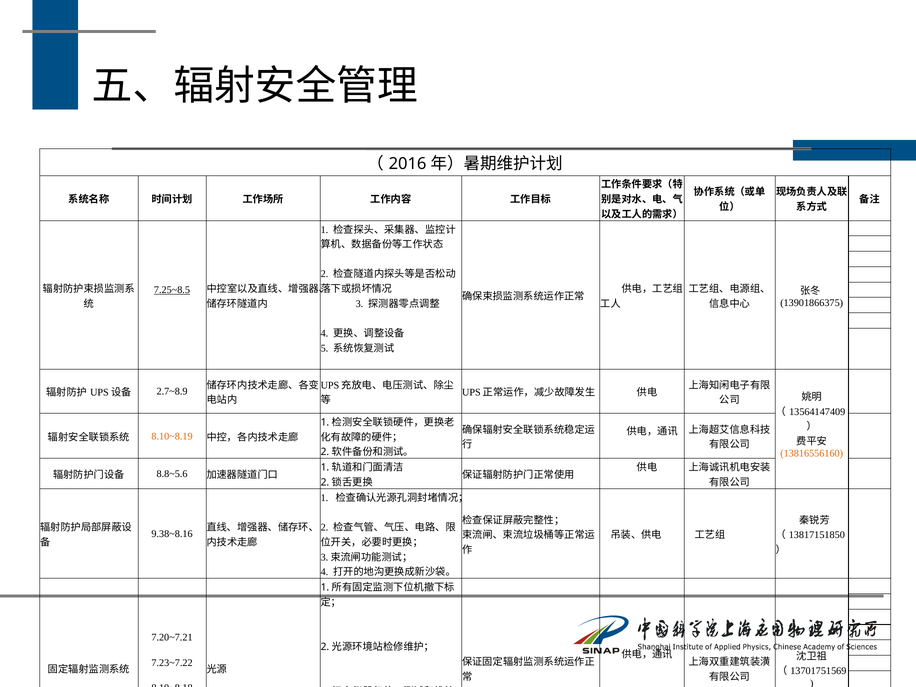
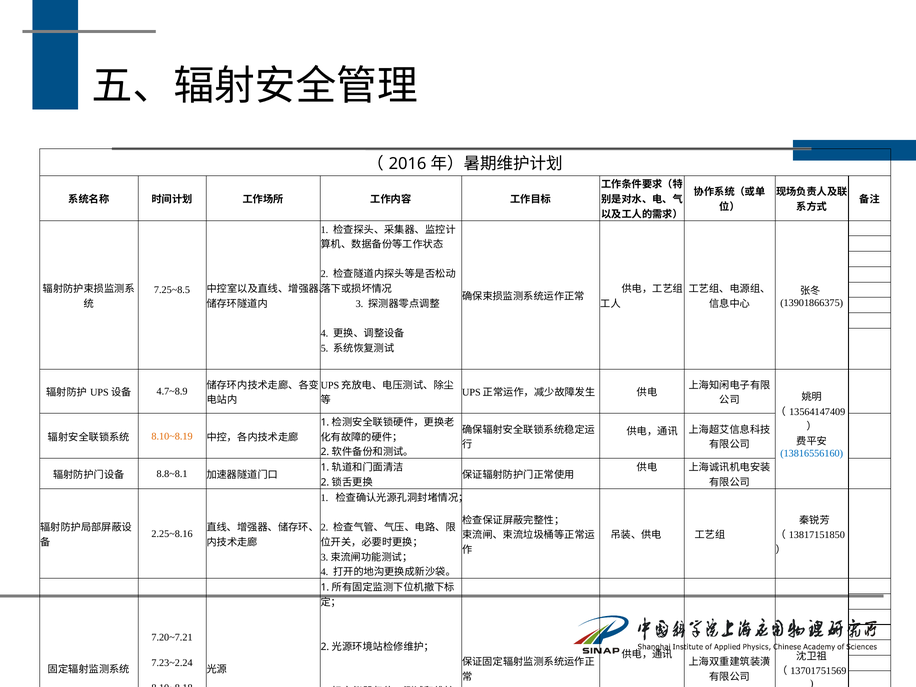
7.25~8.5 underline: present -> none
2.7~8.9: 2.7~8.9 -> 4.7~8.9
13816556160 colour: orange -> blue
8.8~5.6: 8.8~5.6 -> 8.8~8.1
9.38~8.16: 9.38~8.16 -> 2.25~8.16
7.23~7.22: 7.23~7.22 -> 7.23~2.24
